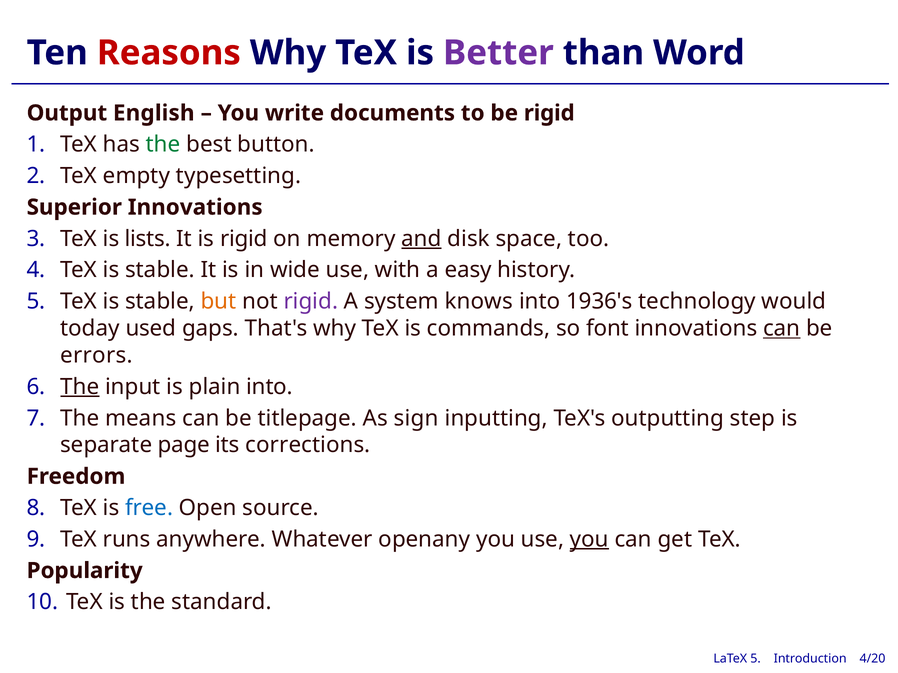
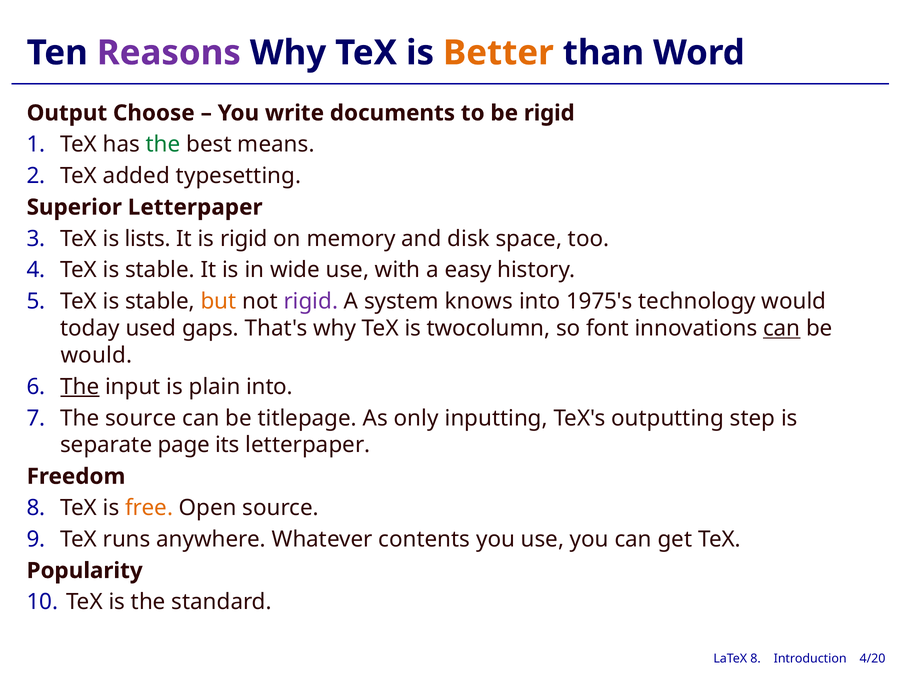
Reasons colour: red -> purple
Better colour: purple -> orange
English: English -> Choose
button: button -> means
empty: empty -> added
Superior Innovations: Innovations -> Letterpaper
and underline: present -> none
1936's: 1936's -> 1975's
commands: commands -> twocolumn
errors at (97, 356): errors -> would
The means: means -> source
sign: sign -> only
its corrections: corrections -> letterpaper
free colour: blue -> orange
openany: openany -> contents
you at (589, 540) underline: present -> none
LaTeX 5: 5 -> 8
